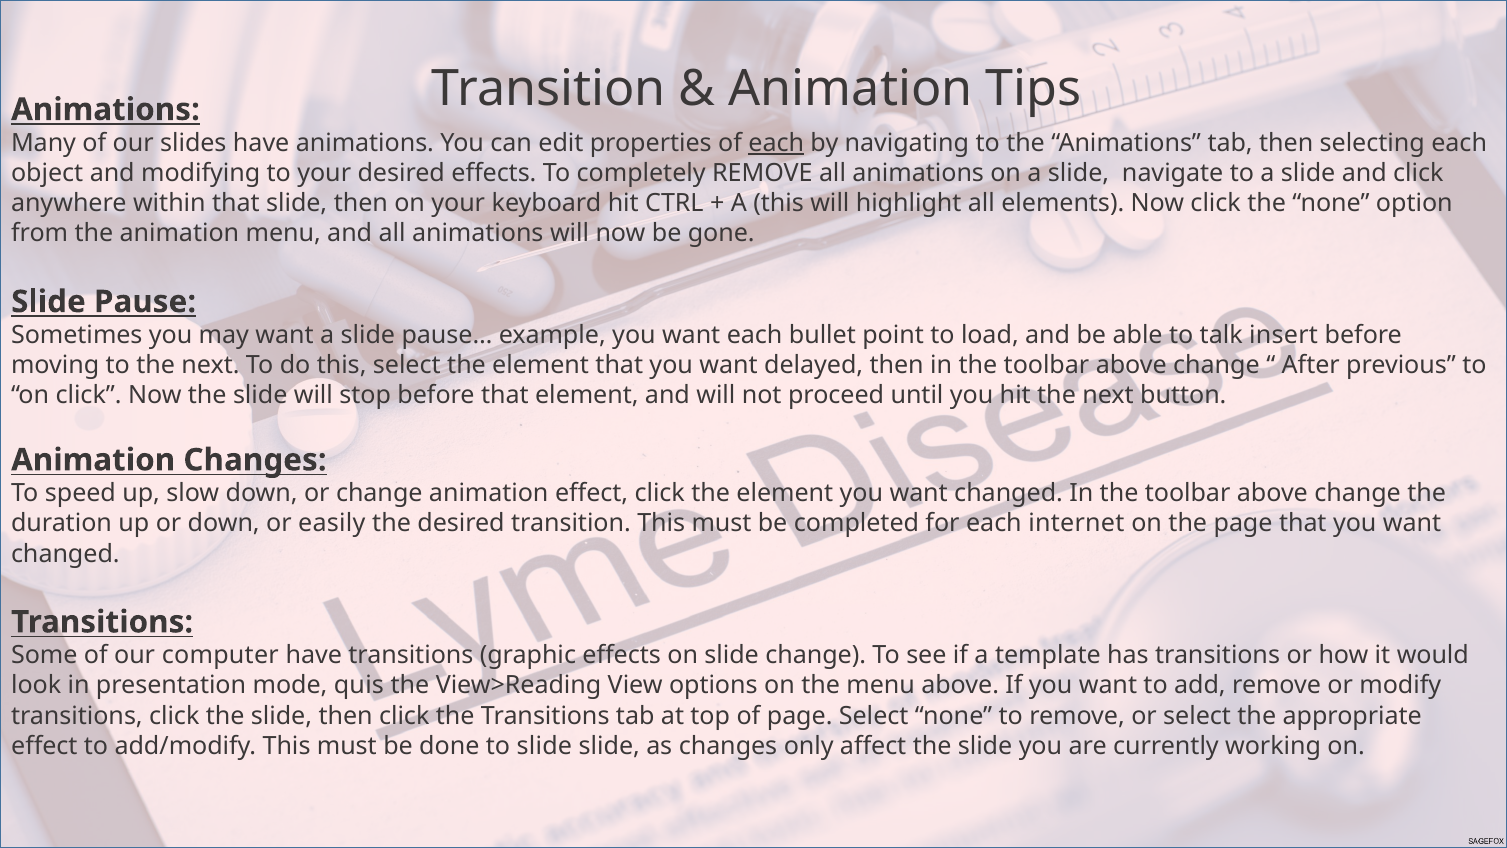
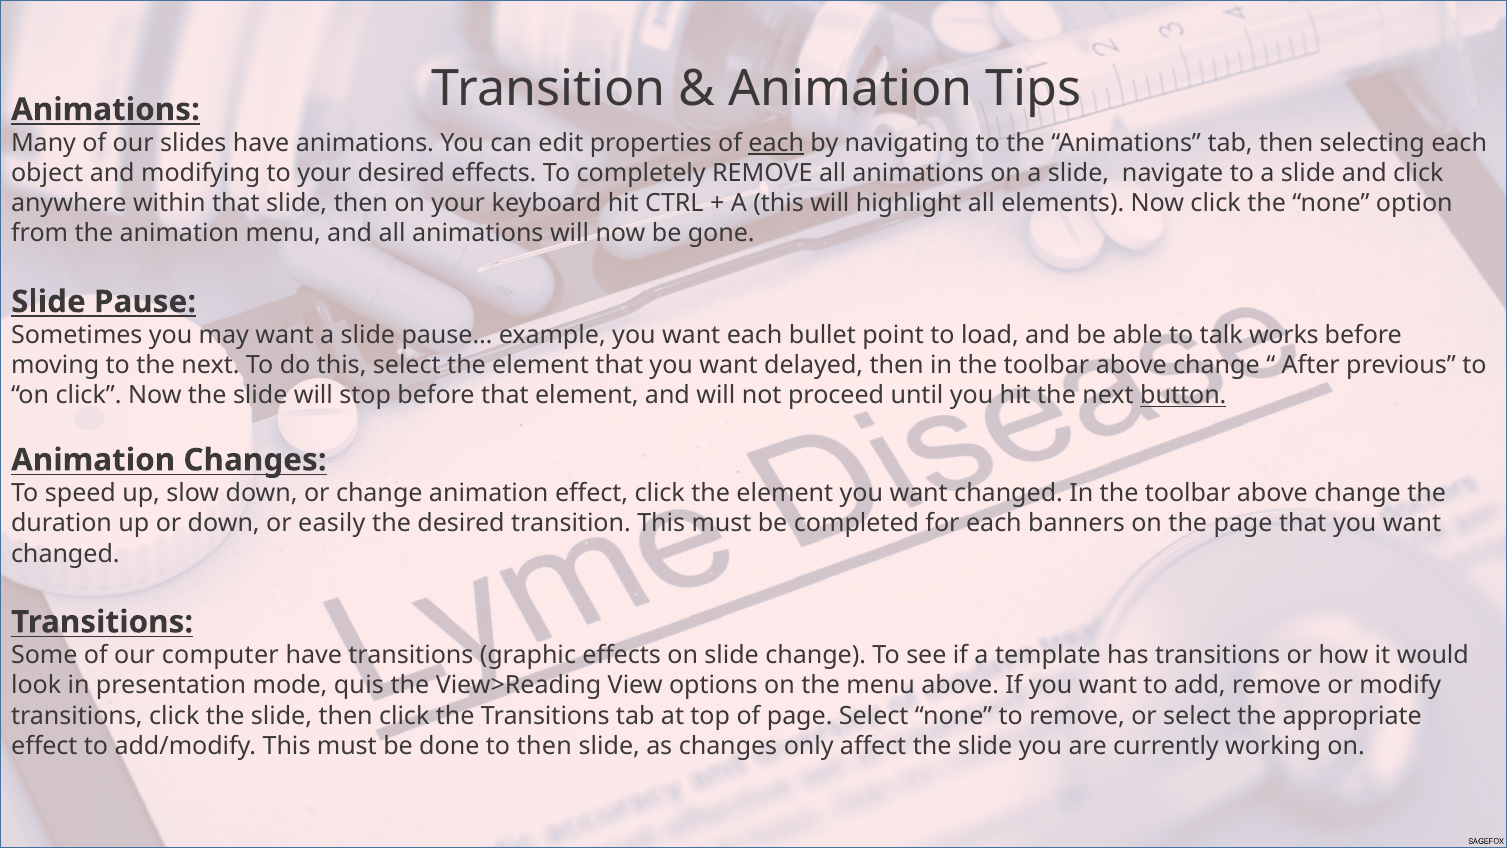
insert: insert -> works
button underline: none -> present
internet: internet -> banners
to slide: slide -> then
